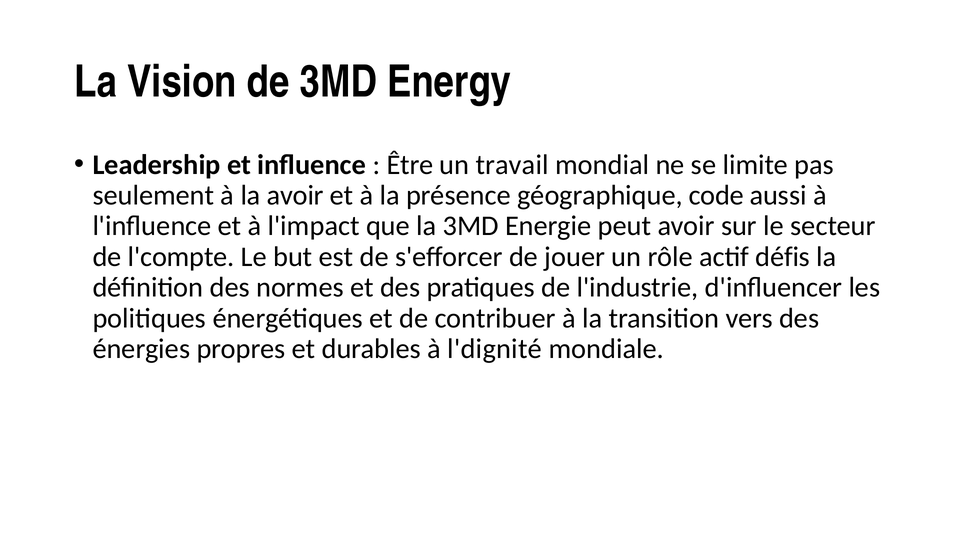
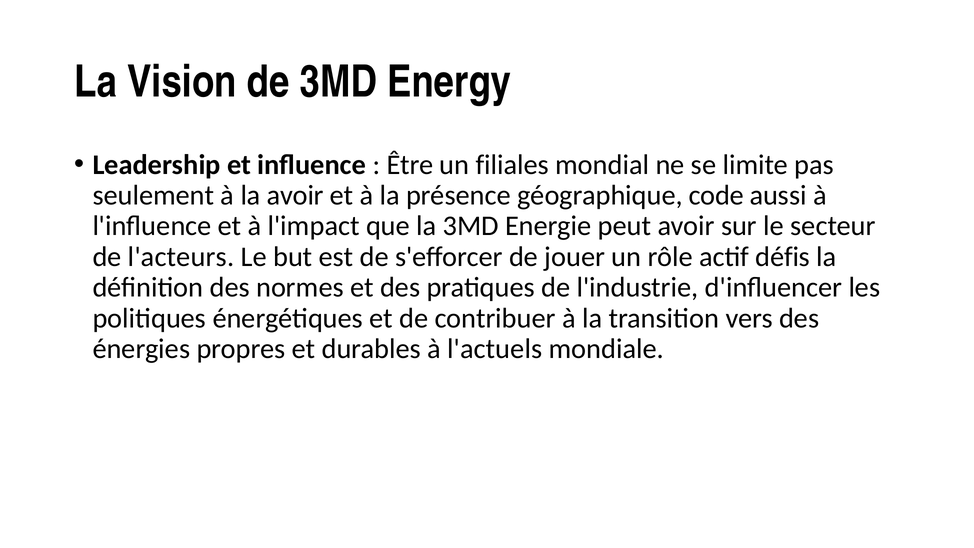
travail: travail -> filiales
l'compte: l'compte -> l'acteurs
l'dignité: l'dignité -> l'actuels
